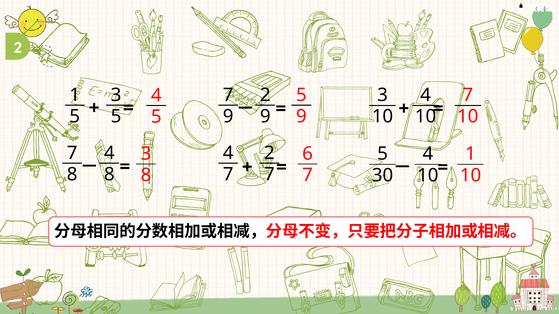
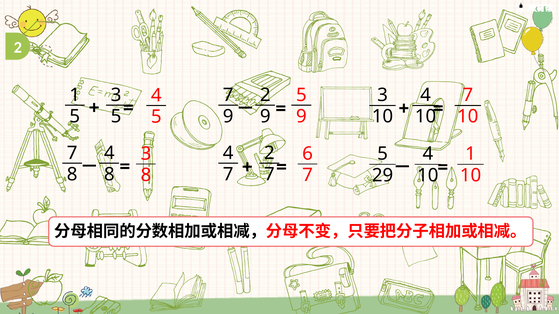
30: 30 -> 29
